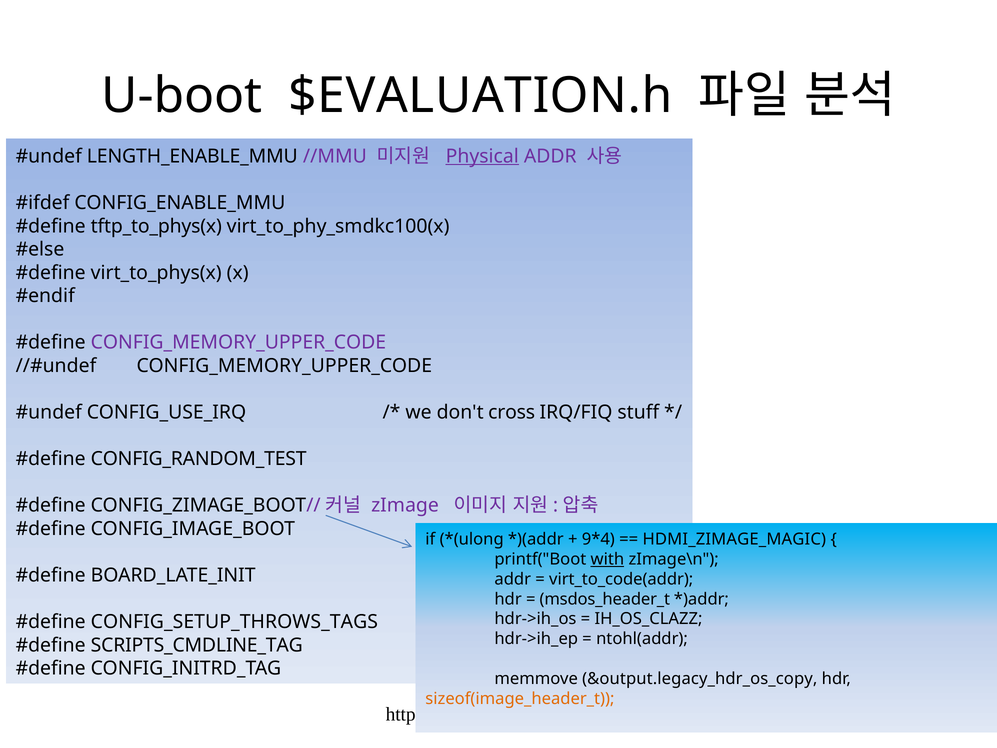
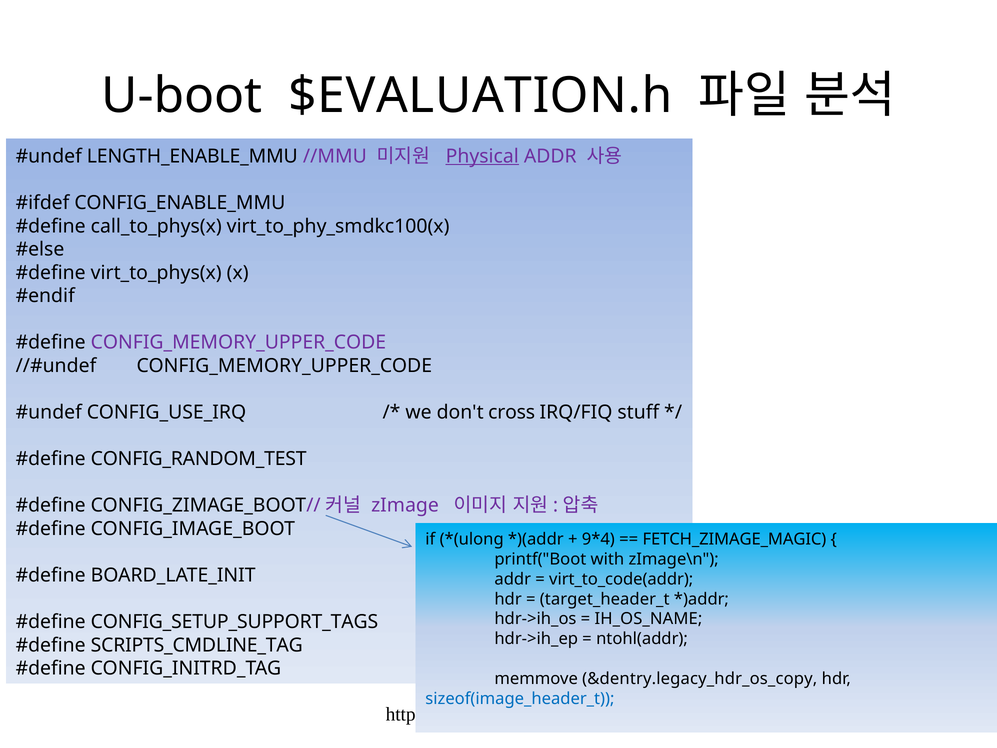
tftp_to_phys(x: tftp_to_phys(x -> call_to_phys(x
HDMI_ZIMAGE_MAGIC: HDMI_ZIMAGE_MAGIC -> FETCH_ZIMAGE_MAGIC
with underline: present -> none
msdos_header_t: msdos_header_t -> target_header_t
IH_OS_CLAZZ: IH_OS_CLAZZ -> IH_OS_NAME
CONFIG_SETUP_THROWS_TAGS: CONFIG_SETUP_THROWS_TAGS -> CONFIG_SETUP_SUPPORT_TAGS
&output.legacy_hdr_os_copy: &output.legacy_hdr_os_copy -> &dentry.legacy_hdr_os_copy
sizeof(image_header_t colour: orange -> blue
